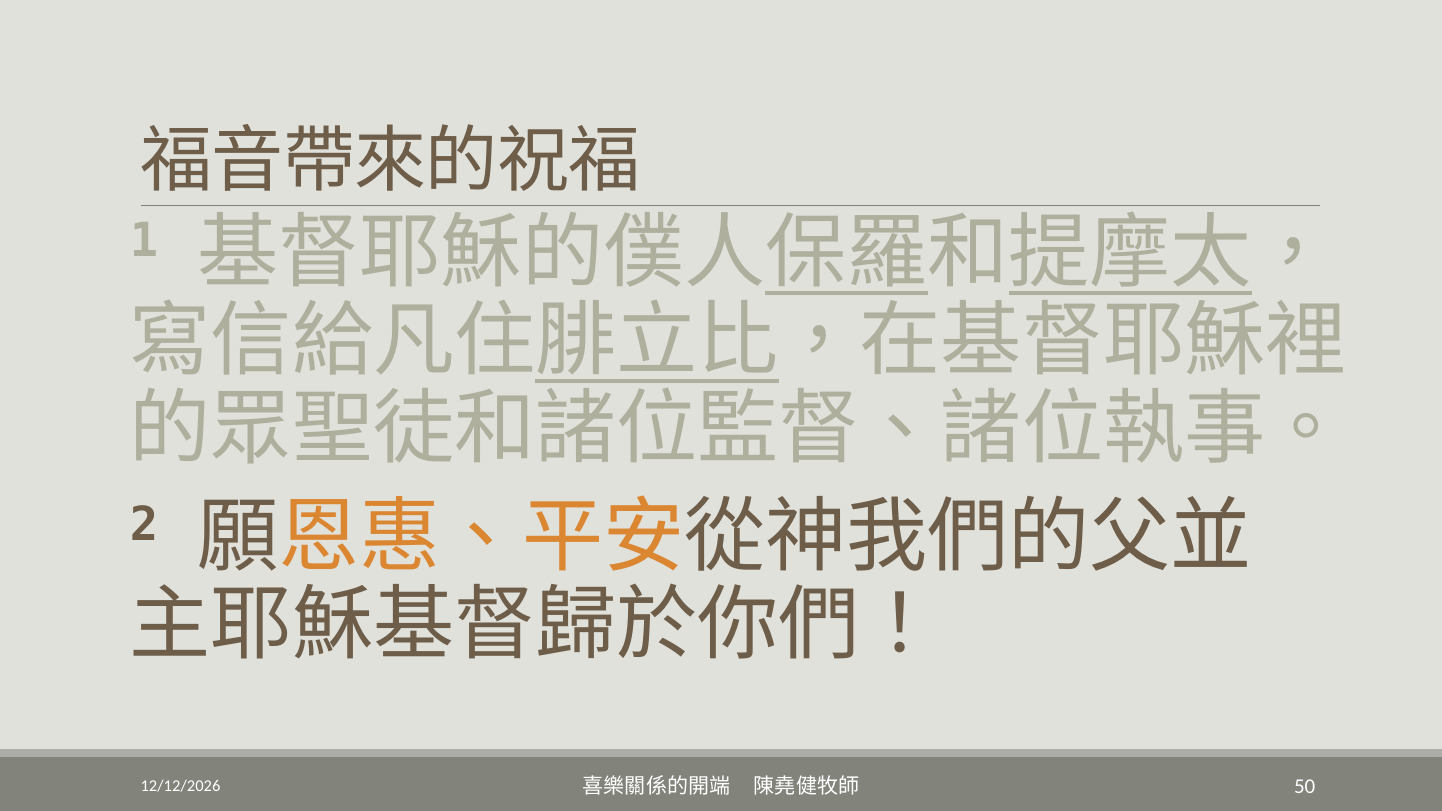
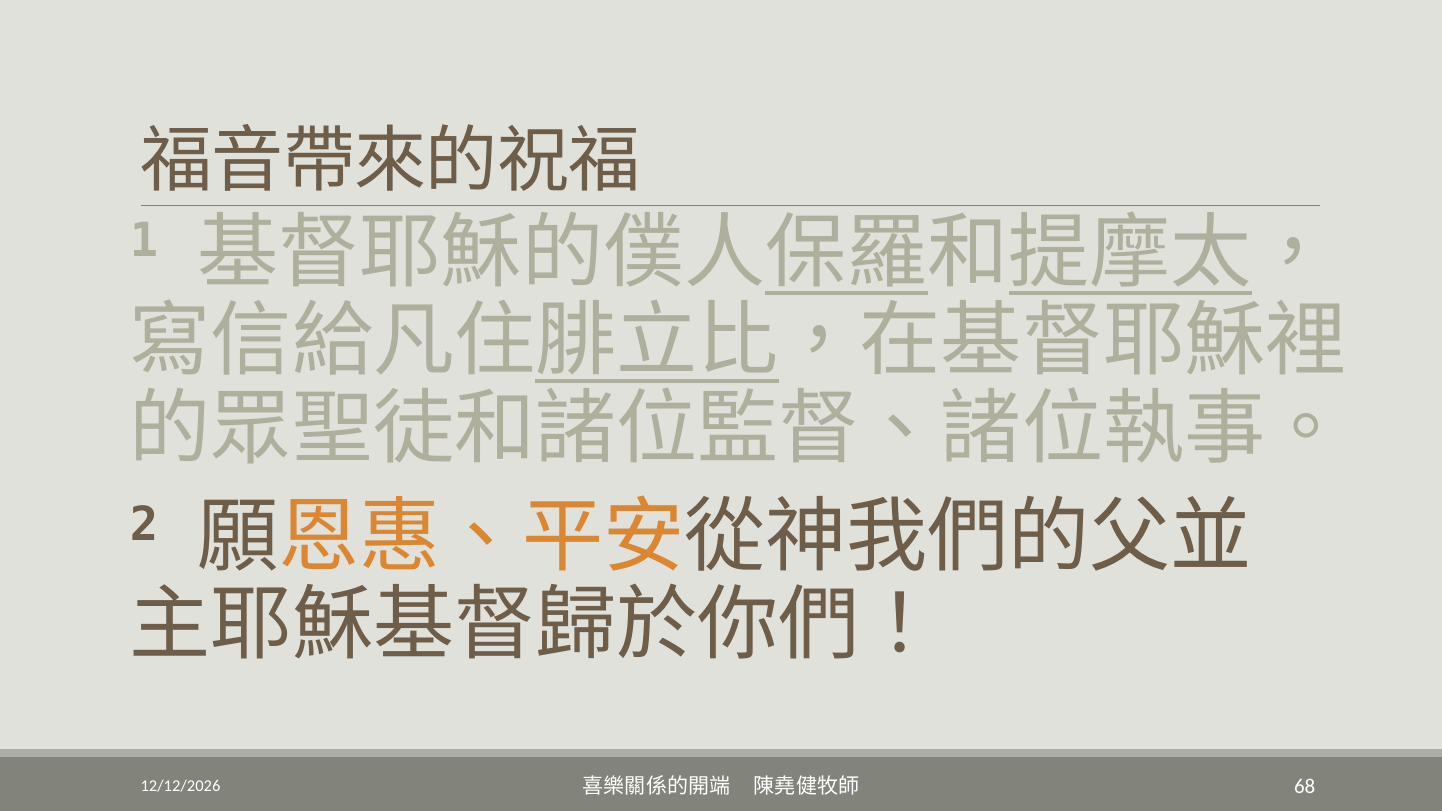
50: 50 -> 68
